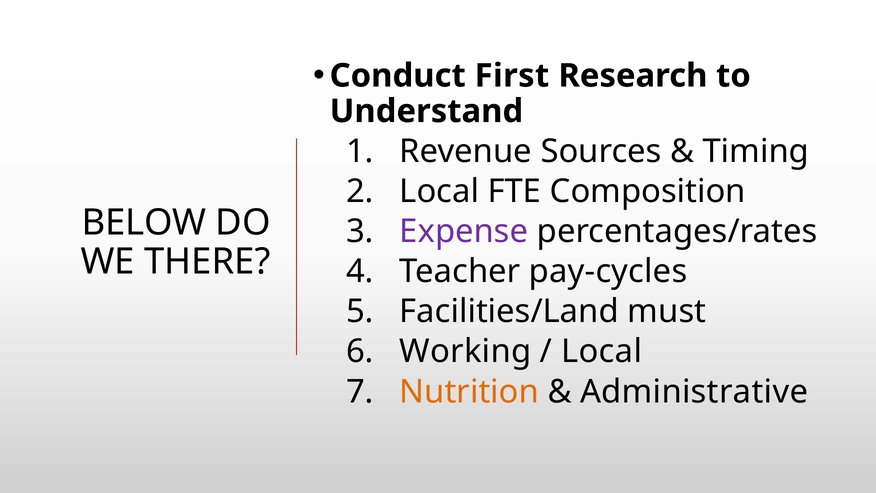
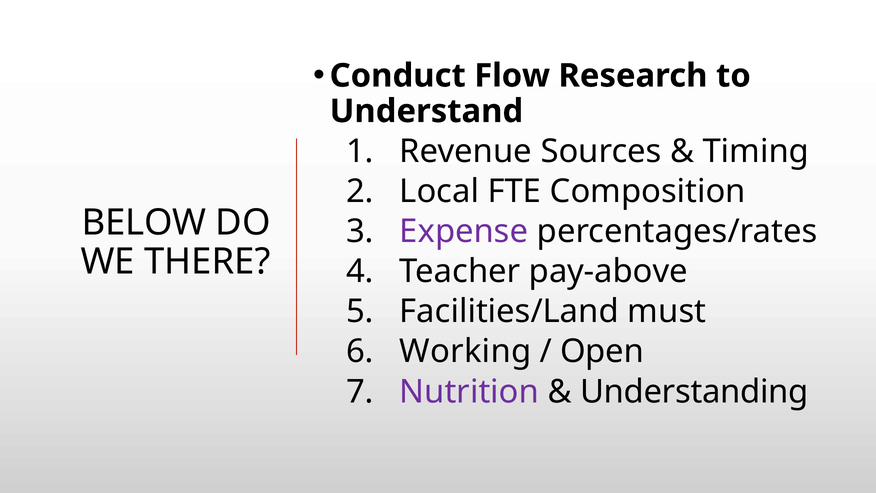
First: First -> Flow
pay-cycles: pay-cycles -> pay-above
Local at (602, 351): Local -> Open
Nutrition colour: orange -> purple
Administrative: Administrative -> Understanding
